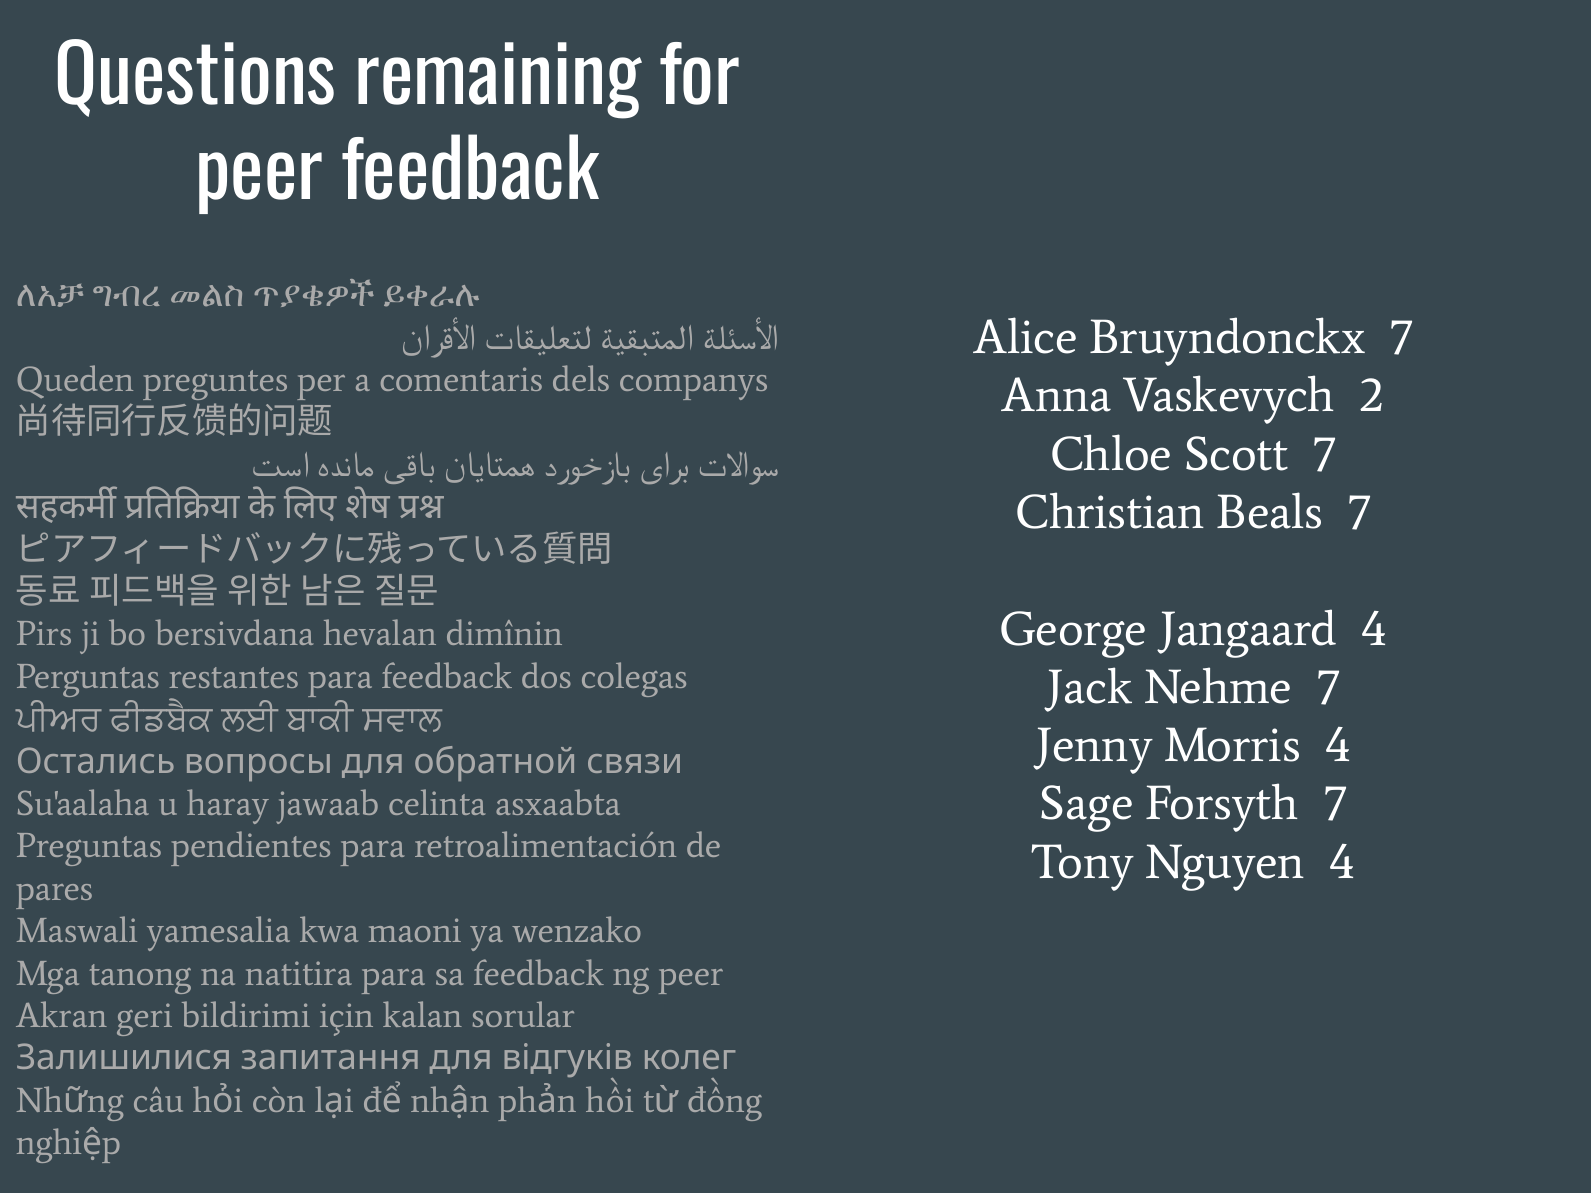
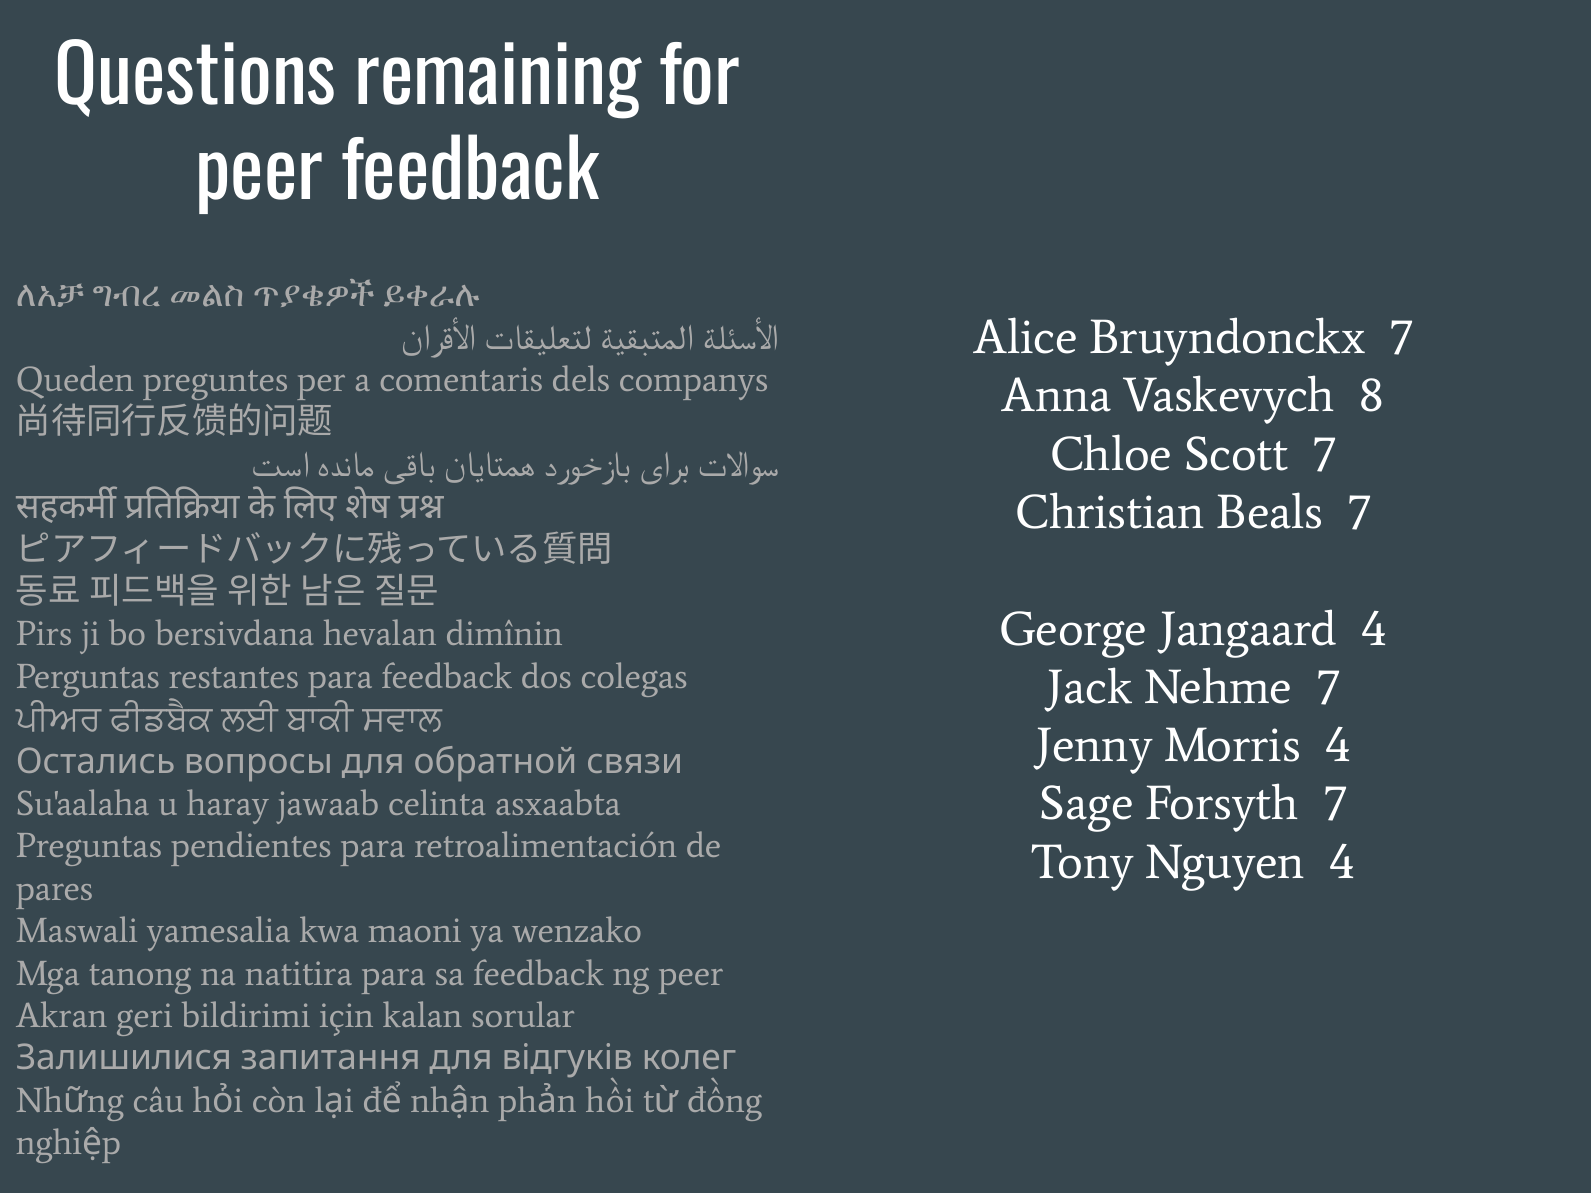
Vaskevych 2: 2 -> 8
